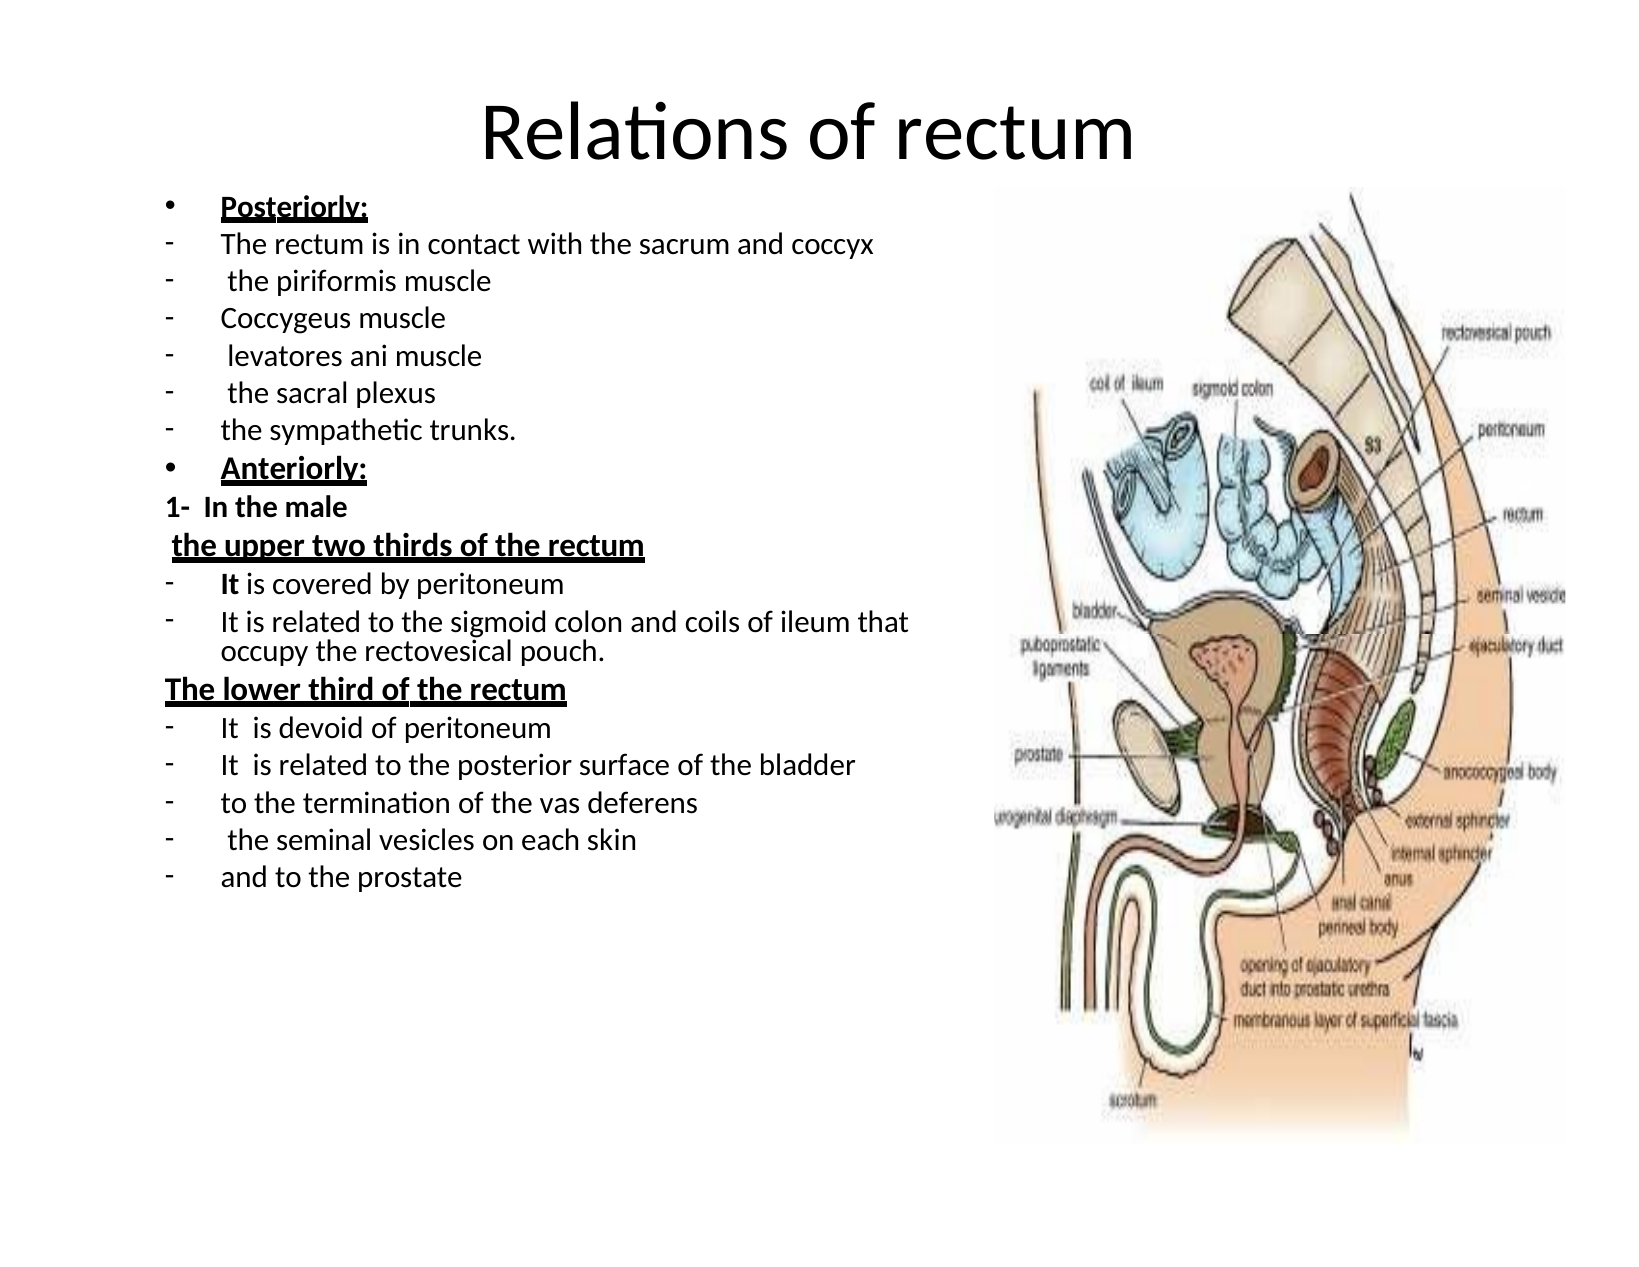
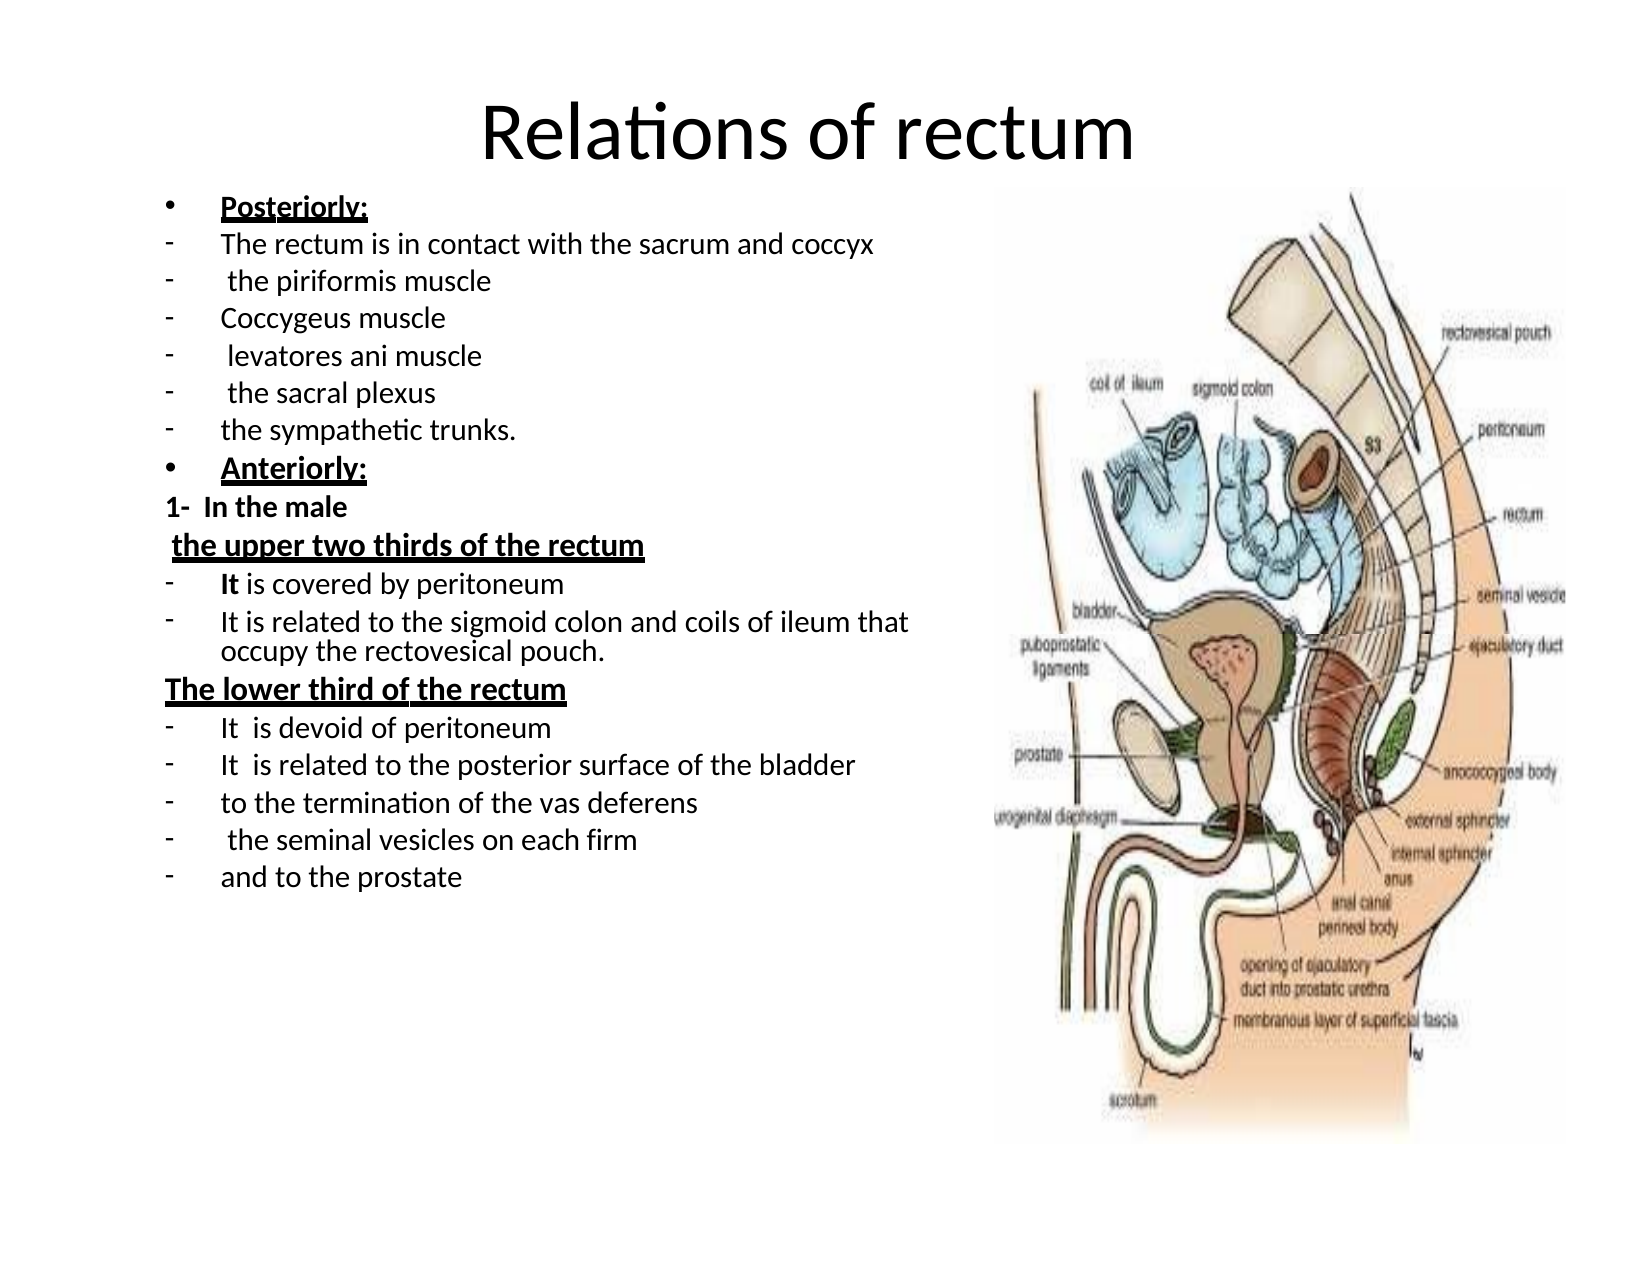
skin: skin -> firm
